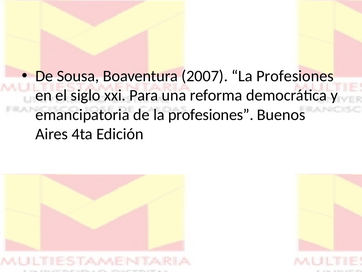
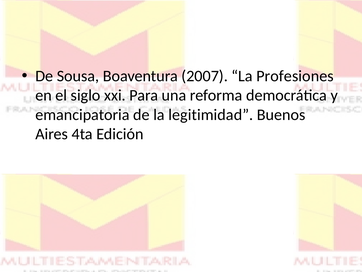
de la profesiones: profesiones -> legitimidad
